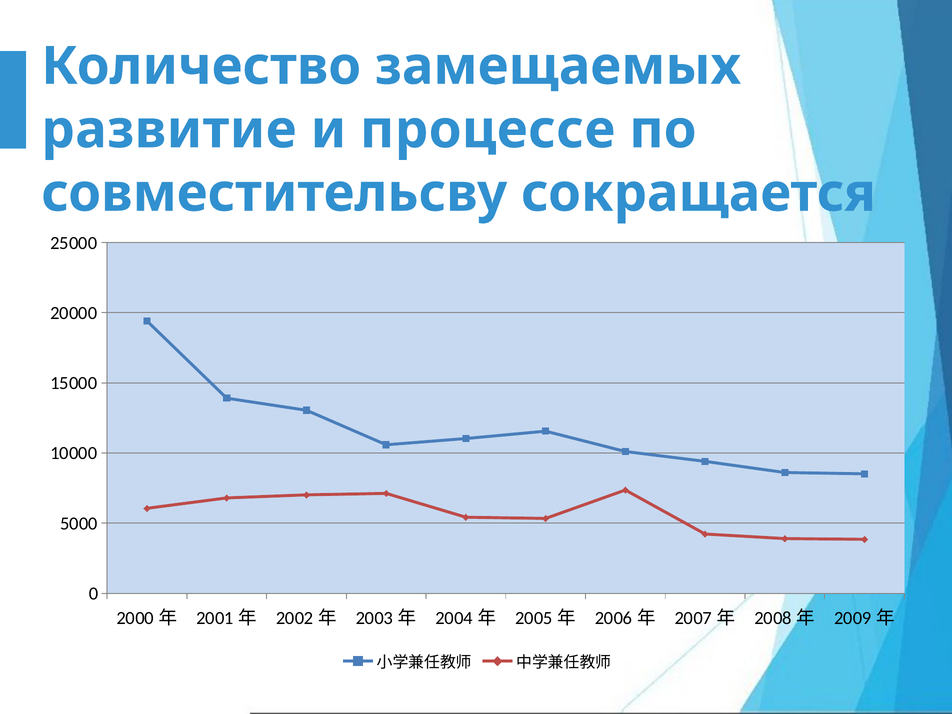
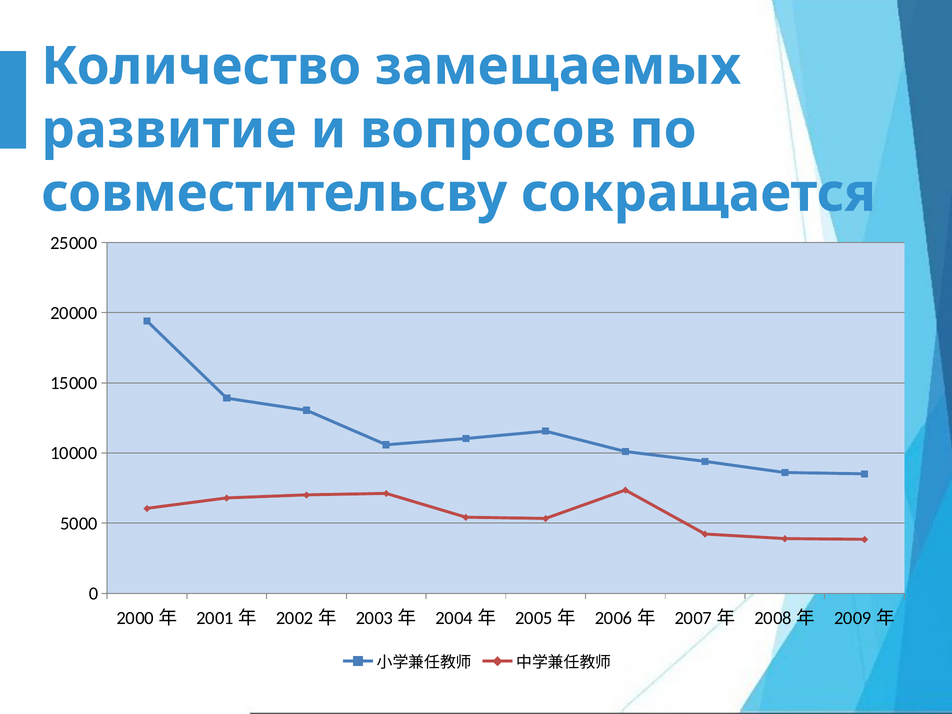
процессе: процессе -> вопросов
